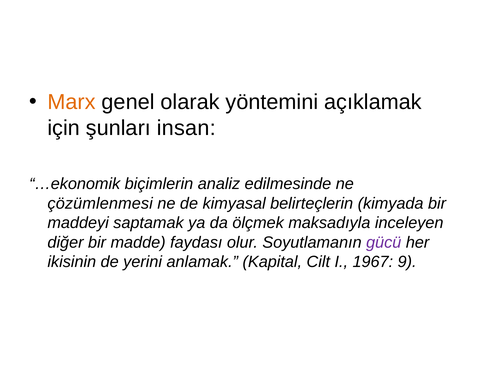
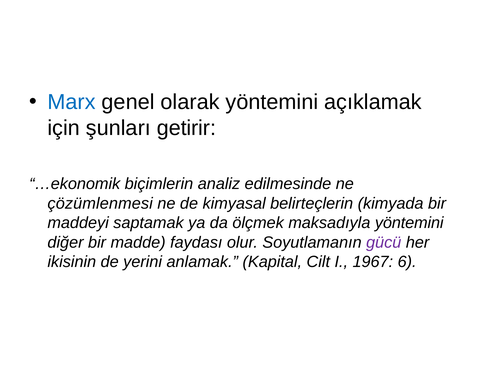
Marx colour: orange -> blue
insan: insan -> getirir
maksadıyla inceleyen: inceleyen -> yöntemini
9: 9 -> 6
